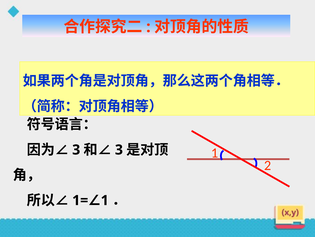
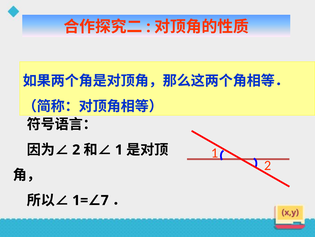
3 at (76, 149): 3 -> 2
3 at (119, 149): 3 -> 1
1 at (105, 200): 1 -> 7
